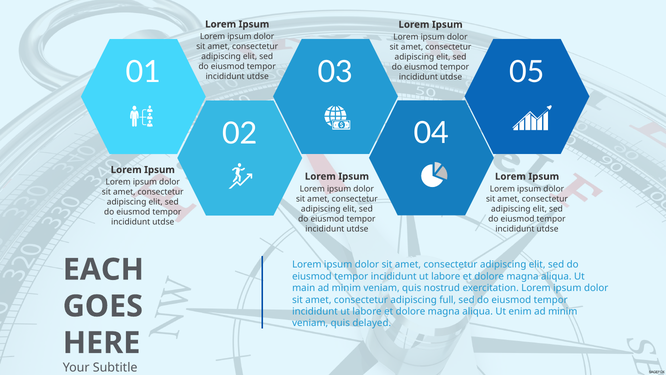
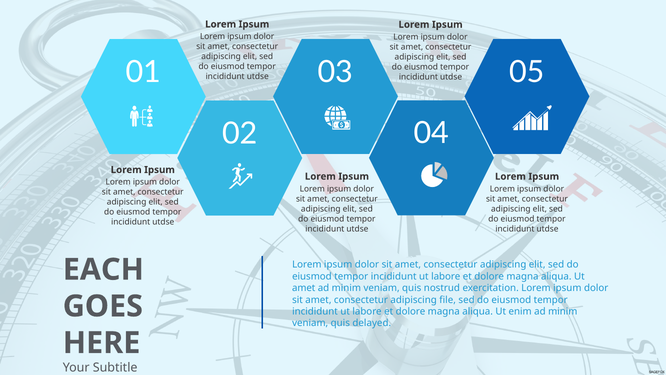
main at (304, 288): main -> amet
full: full -> file
